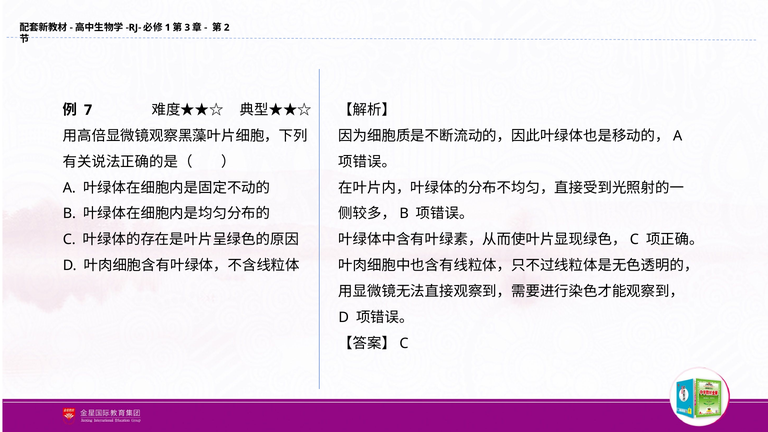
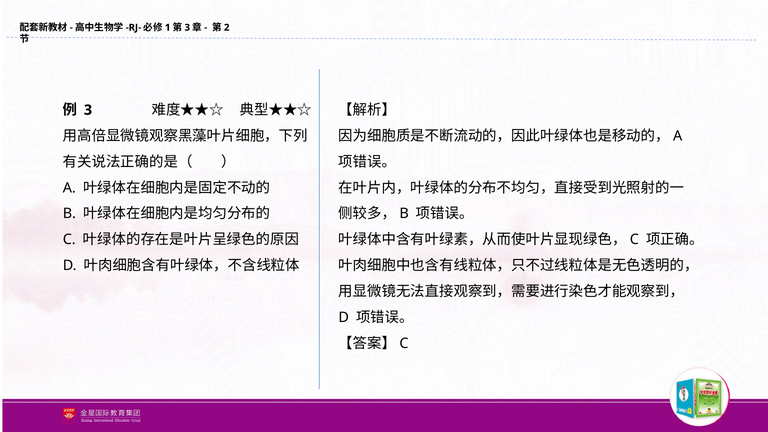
7 at (88, 110): 7 -> 3
